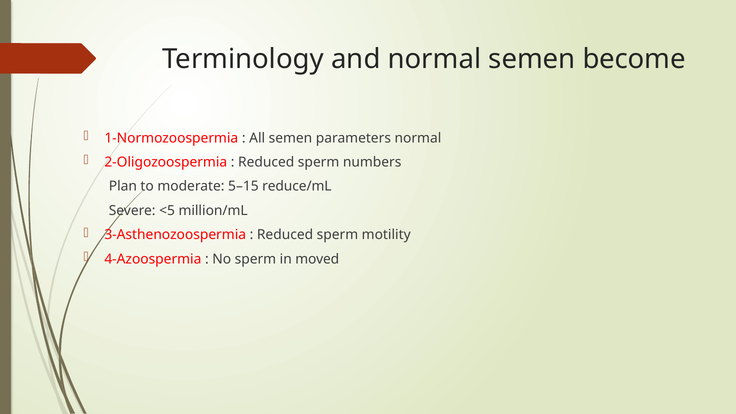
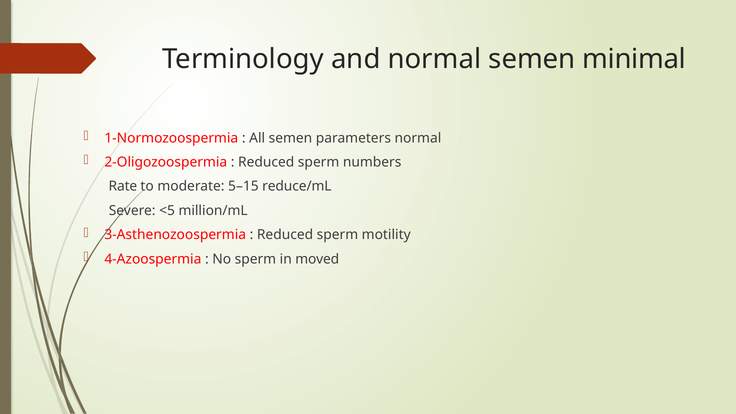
become: become -> minimal
Plan: Plan -> Rate
